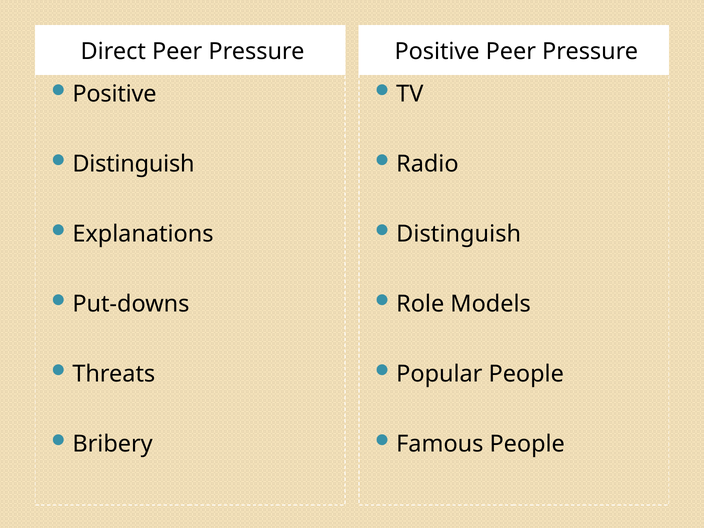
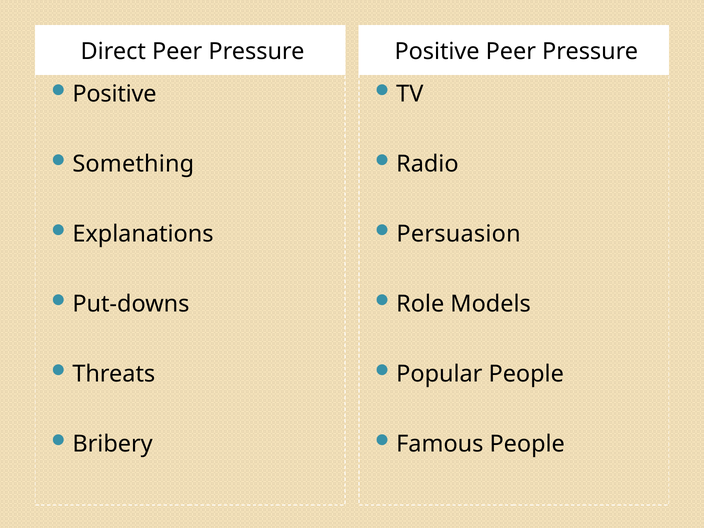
Distinguish at (133, 164): Distinguish -> Something
Distinguish at (459, 234): Distinguish -> Persuasion
